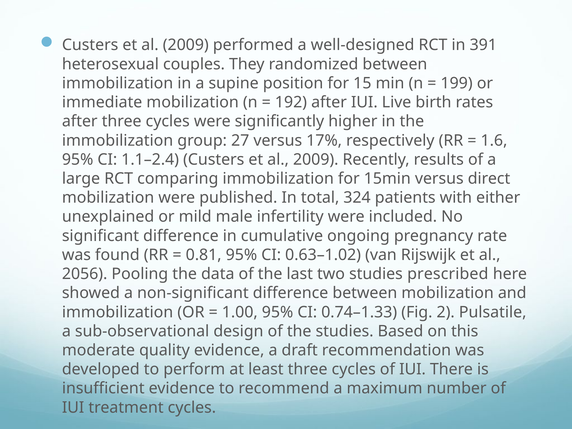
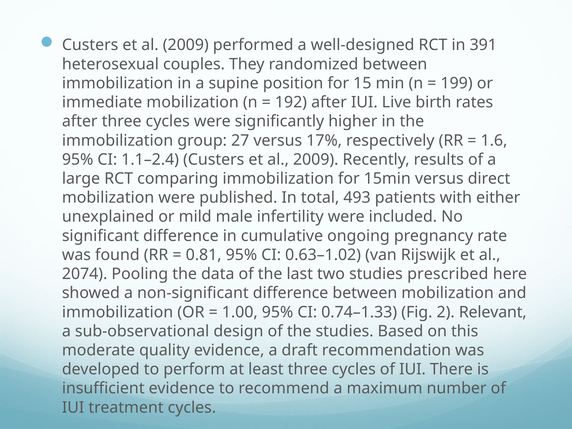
324: 324 -> 493
2056: 2056 -> 2074
Pulsatile: Pulsatile -> Relevant
